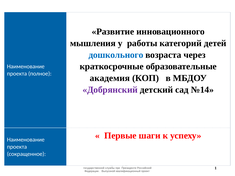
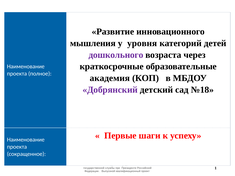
работы: работы -> уровня
дошкольного colour: blue -> purple
№14: №14 -> №18
